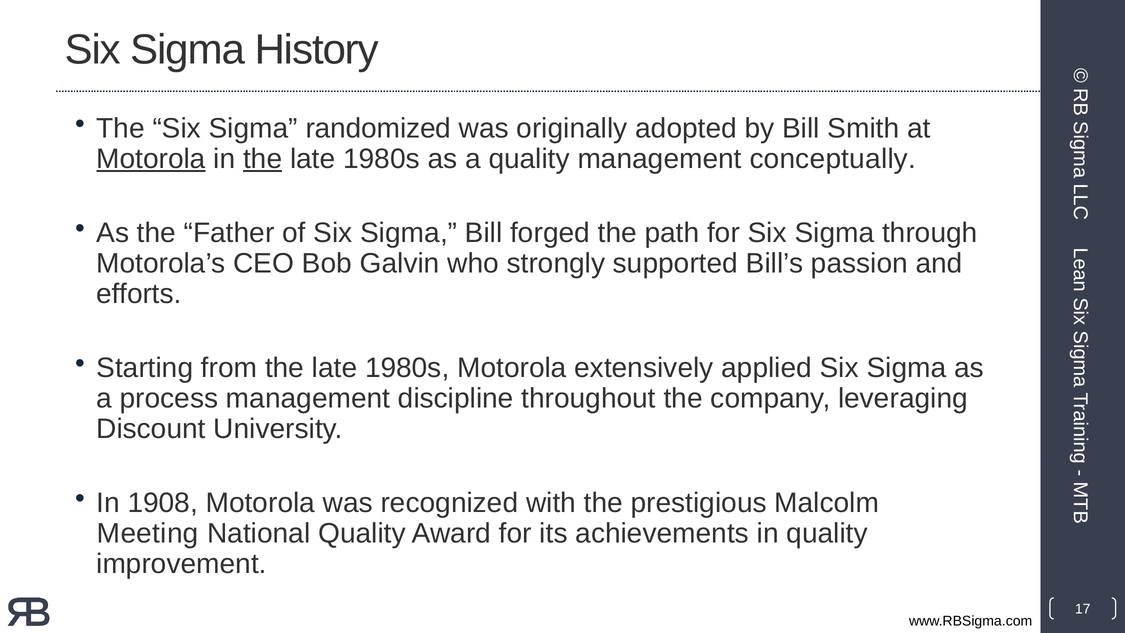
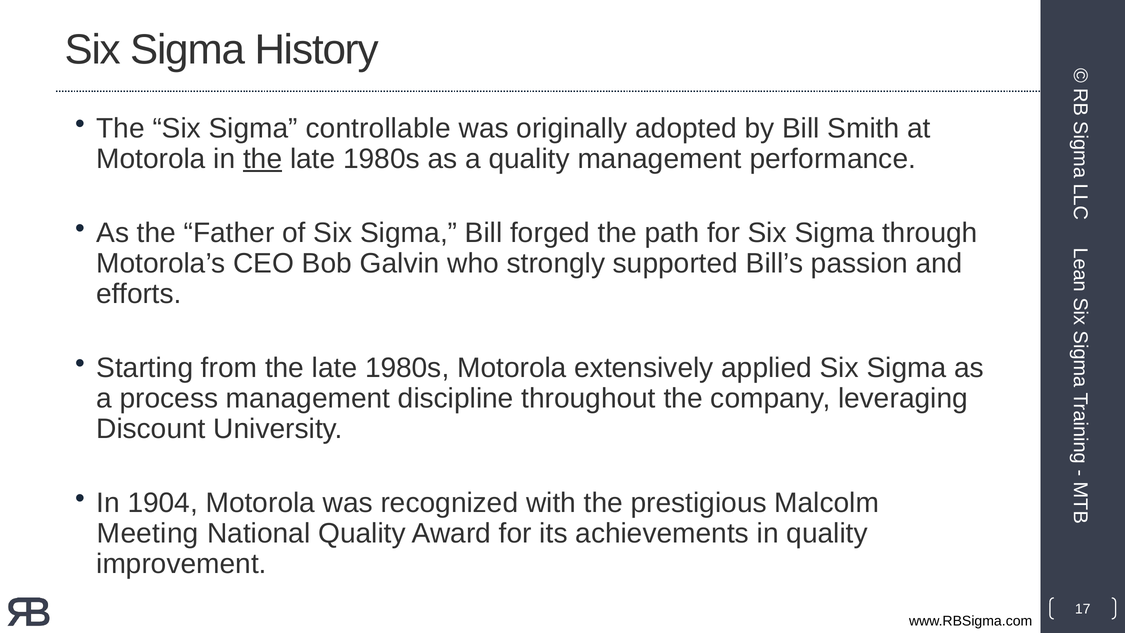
randomized: randomized -> controllable
Motorola at (151, 159) underline: present -> none
conceptually: conceptually -> performance
1908: 1908 -> 1904
